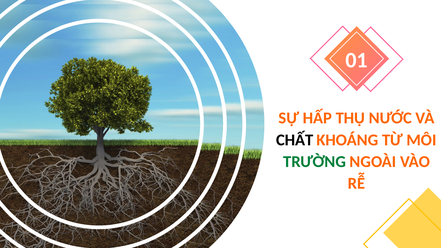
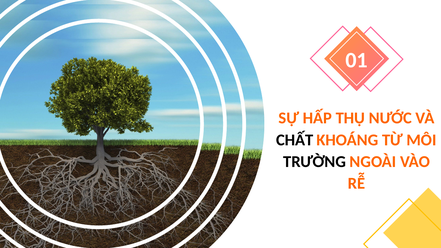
TRƯỜNG colour: green -> black
